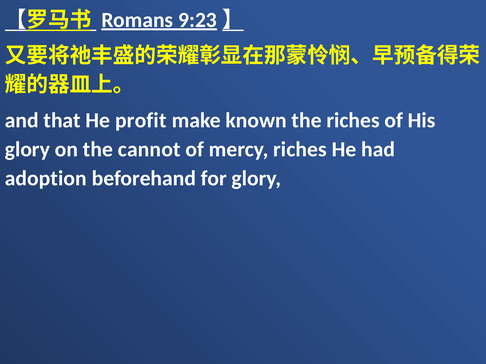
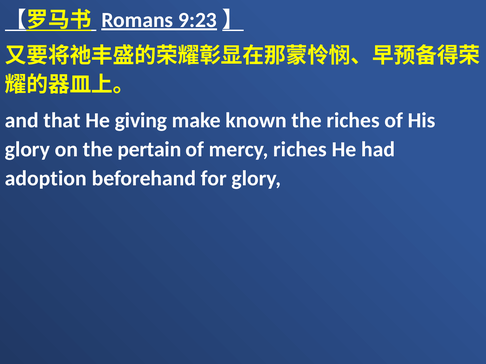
profit: profit -> giving
cannot: cannot -> pertain
